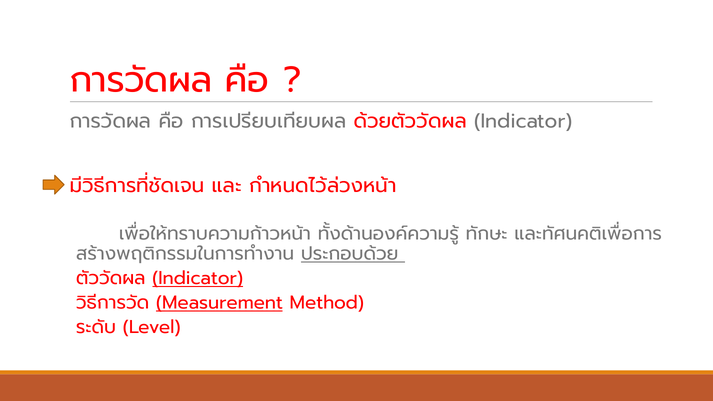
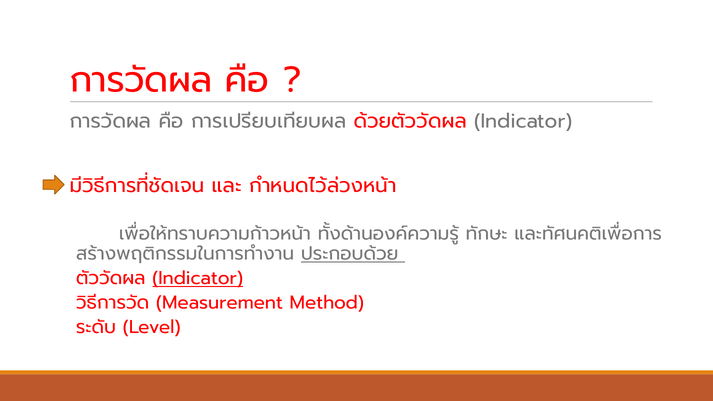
Measurement underline: present -> none
